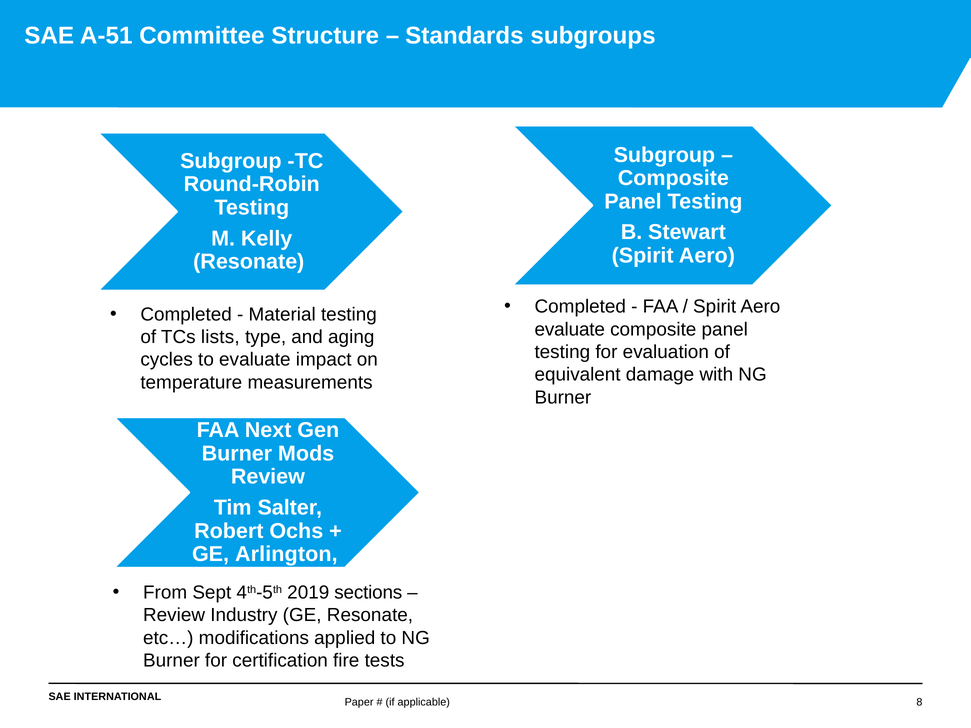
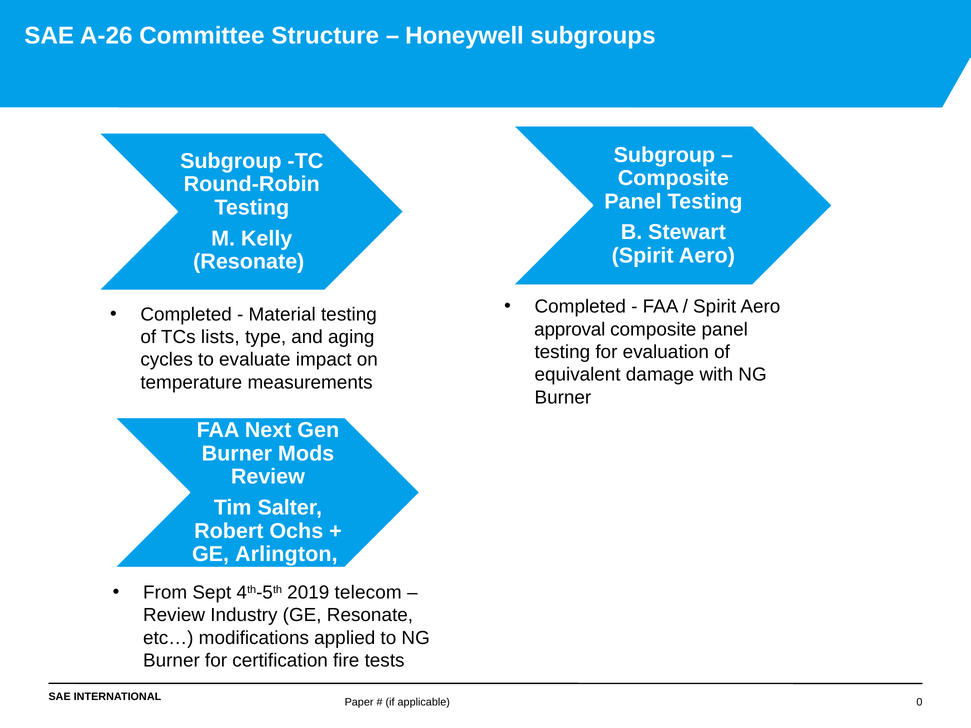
A-51: A-51 -> A-26
Standards: Standards -> Honeywell
evaluate at (570, 329): evaluate -> approval
sections: sections -> telecom
8: 8 -> 0
